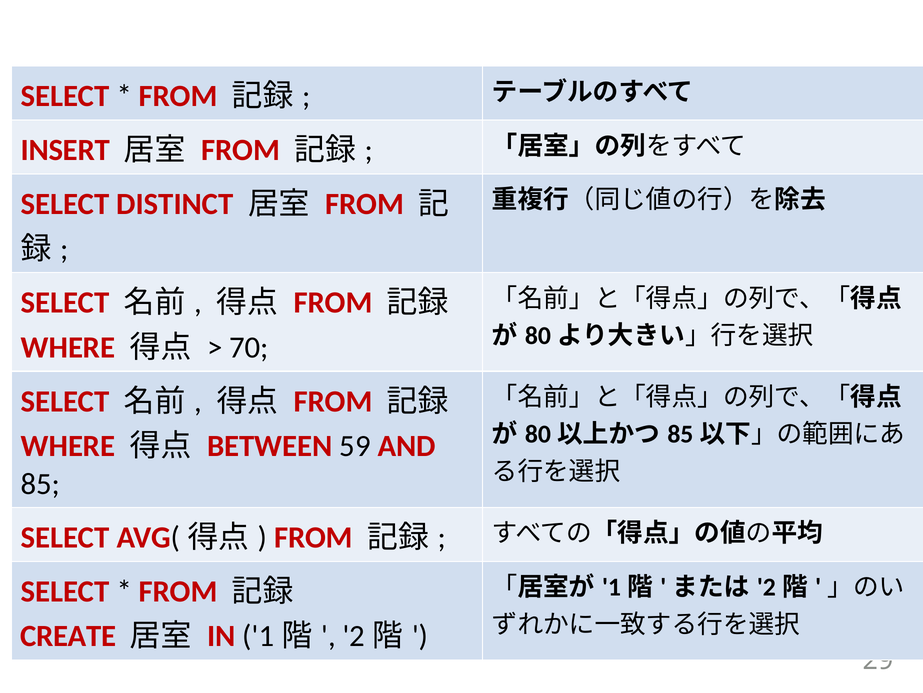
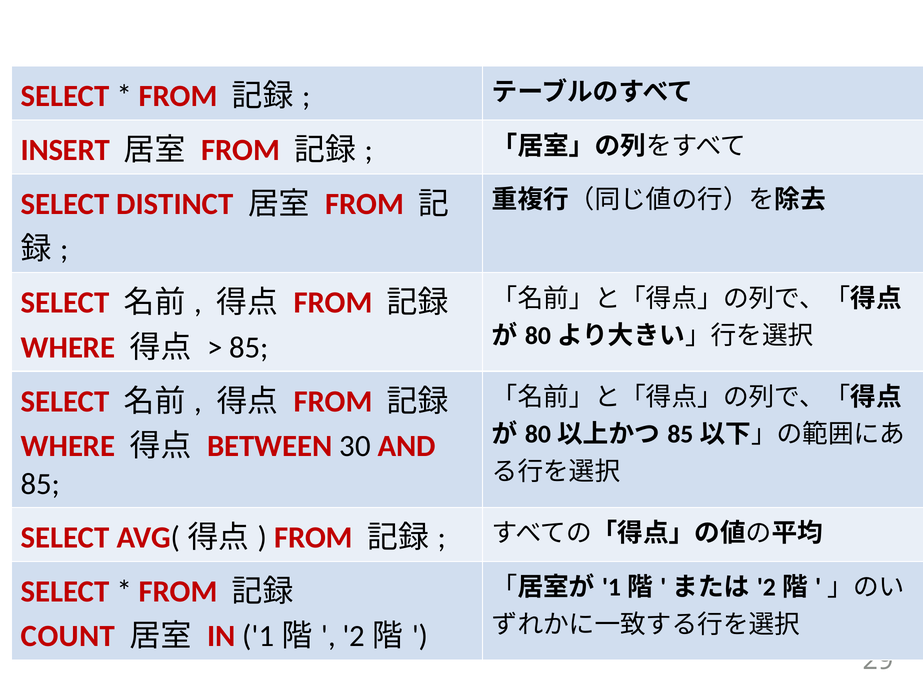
70 at (249, 347): 70 -> 85
59: 59 -> 30
CREATE: CREATE -> COUNT
